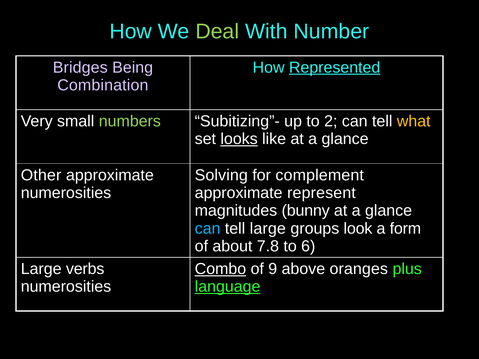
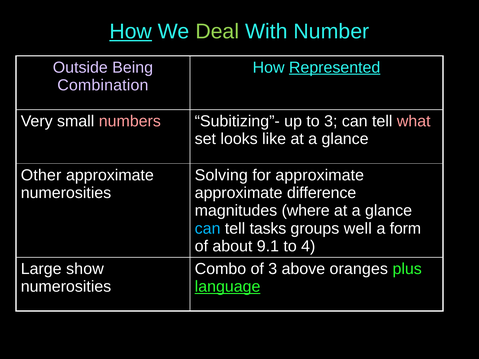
How at (131, 31) underline: none -> present
Bridges: Bridges -> Outside
numbers colour: light green -> pink
to 2: 2 -> 3
what colour: yellow -> pink
looks underline: present -> none
for complement: complement -> approximate
represent: represent -> difference
bunny: bunny -> where
tell large: large -> tasks
look: look -> well
7.8: 7.8 -> 9.1
6: 6 -> 4
verbs: verbs -> show
Combo underline: present -> none
of 9: 9 -> 3
